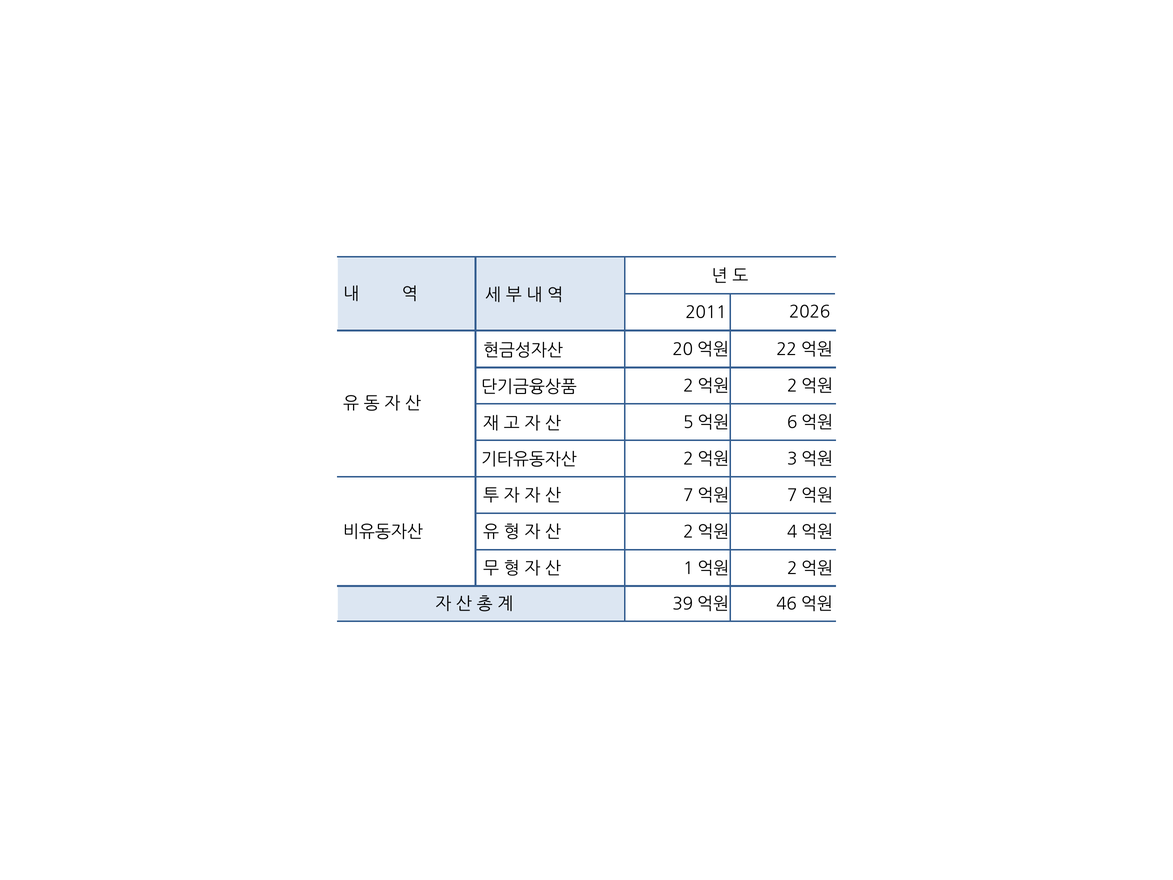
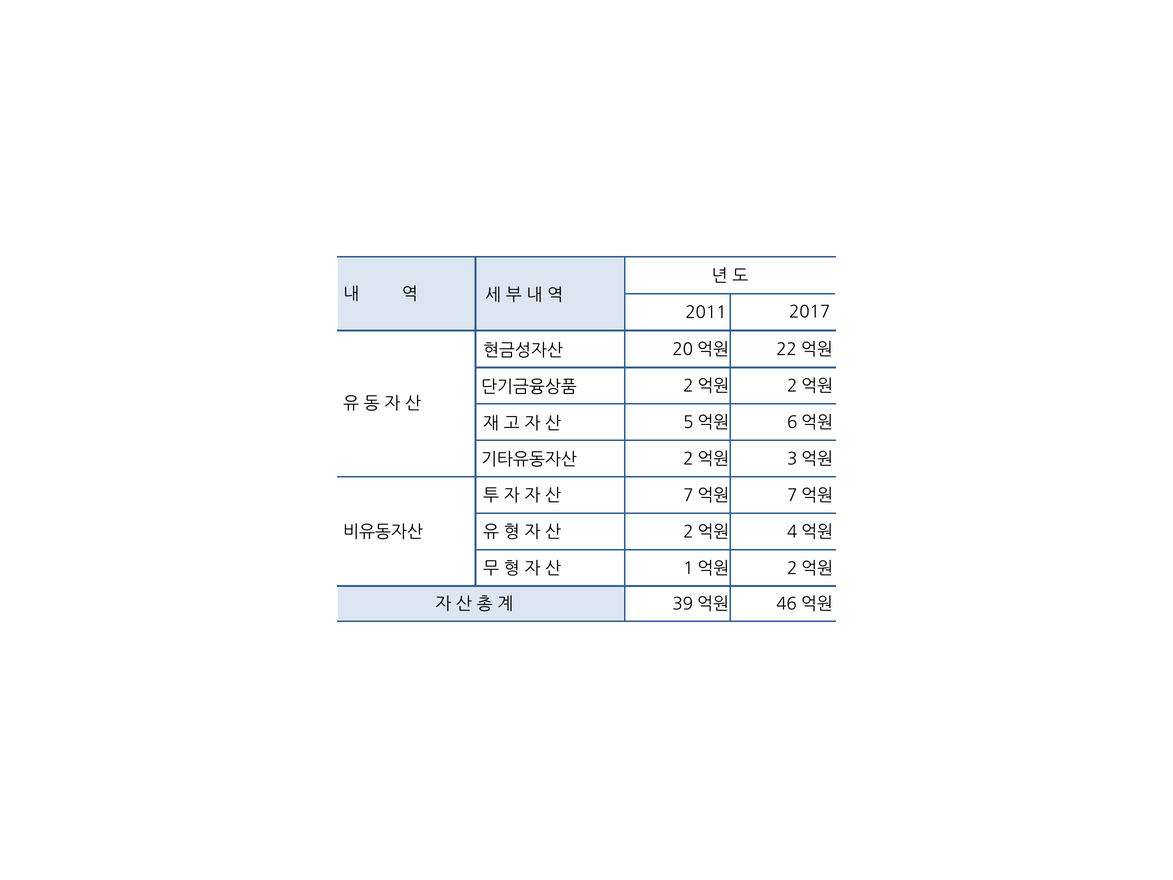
2026: 2026 -> 2017
